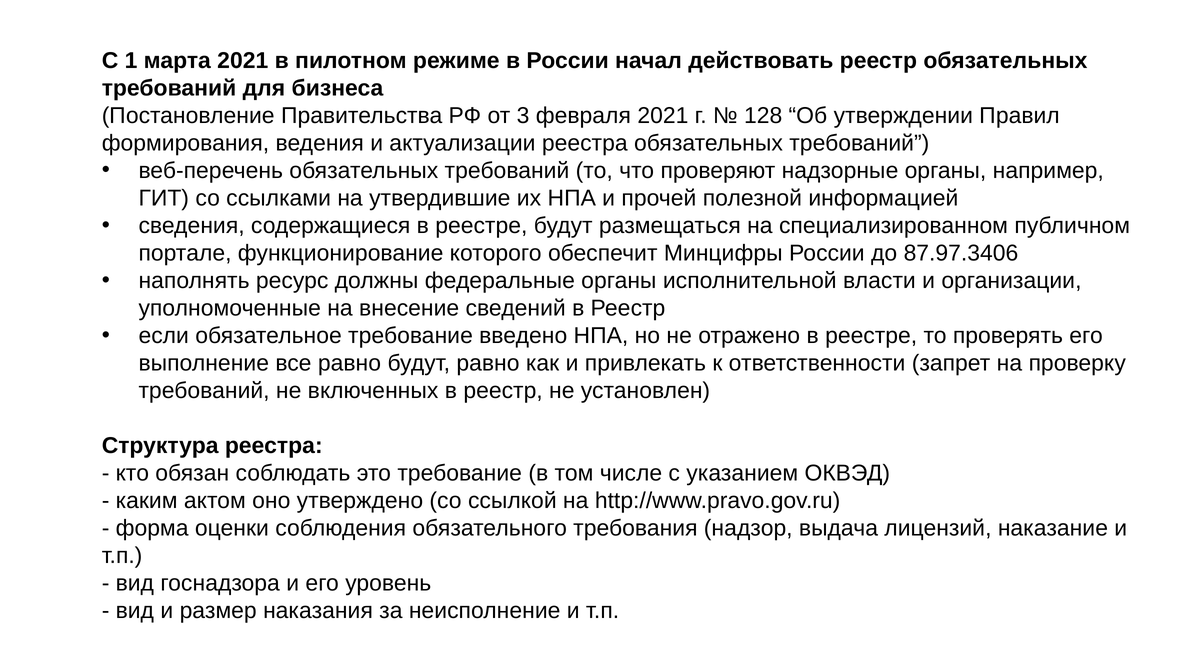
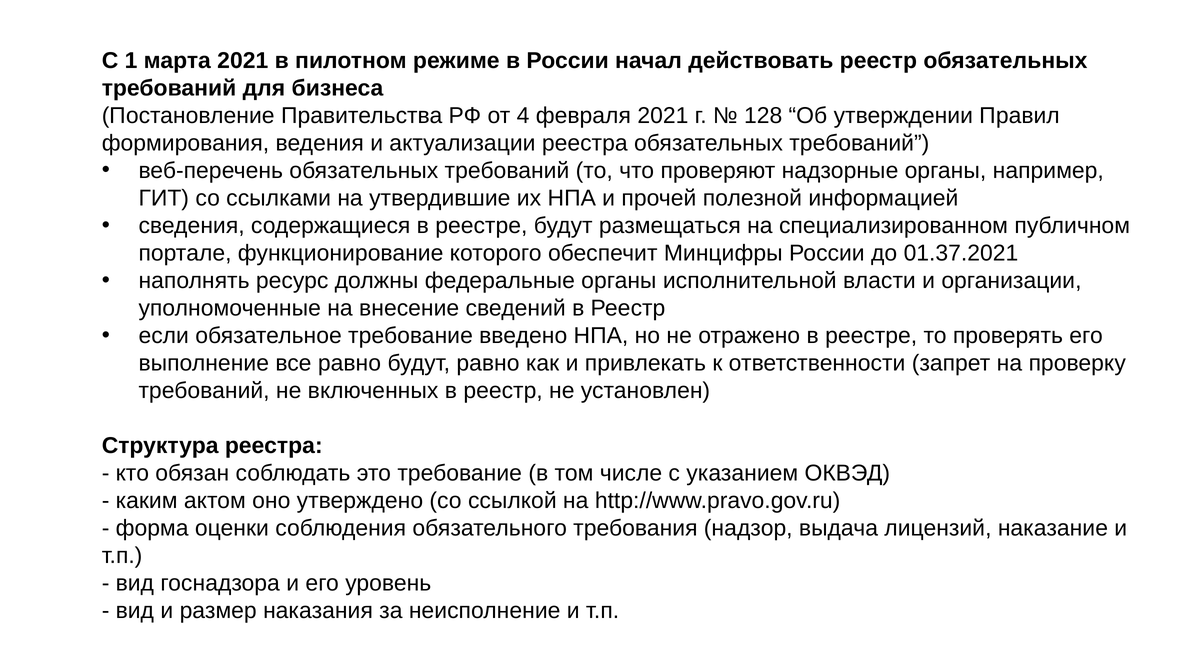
3: 3 -> 4
87.97.3406: 87.97.3406 -> 01.37.2021
